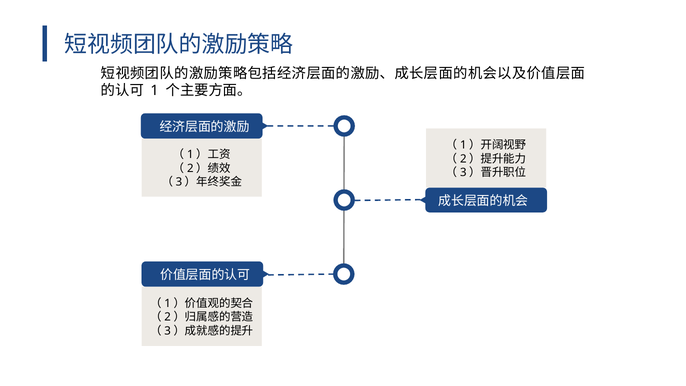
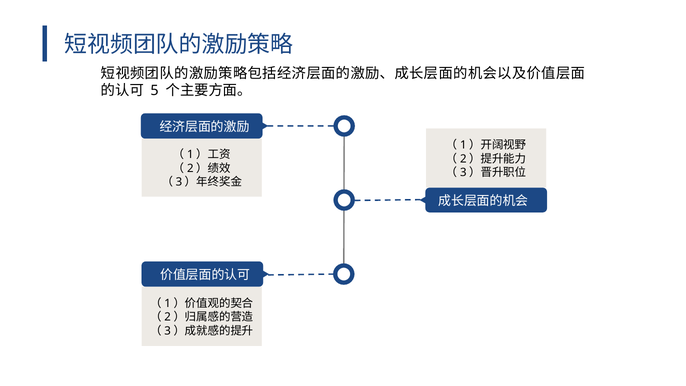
1: 1 -> 5
